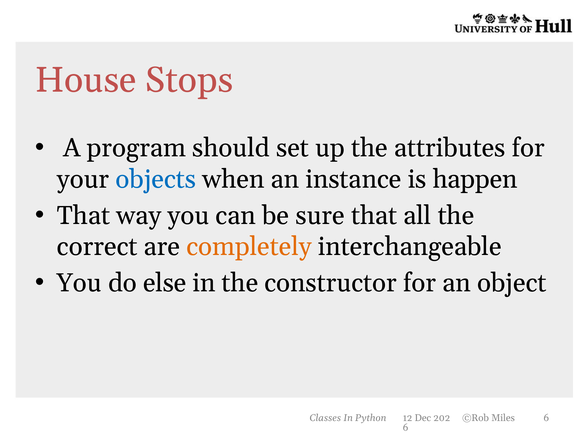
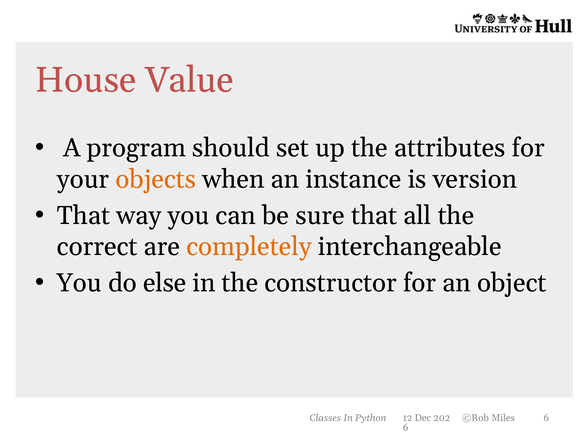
Stops: Stops -> Value
objects colour: blue -> orange
happen: happen -> version
